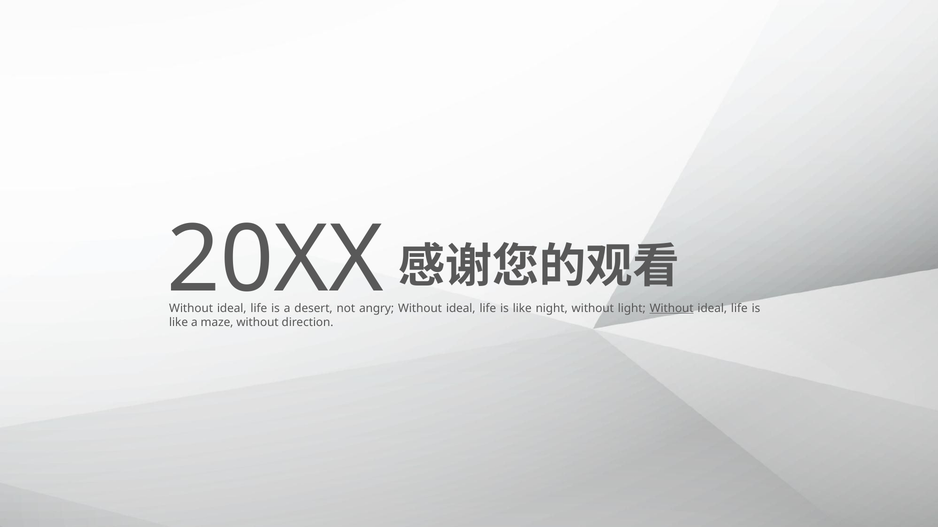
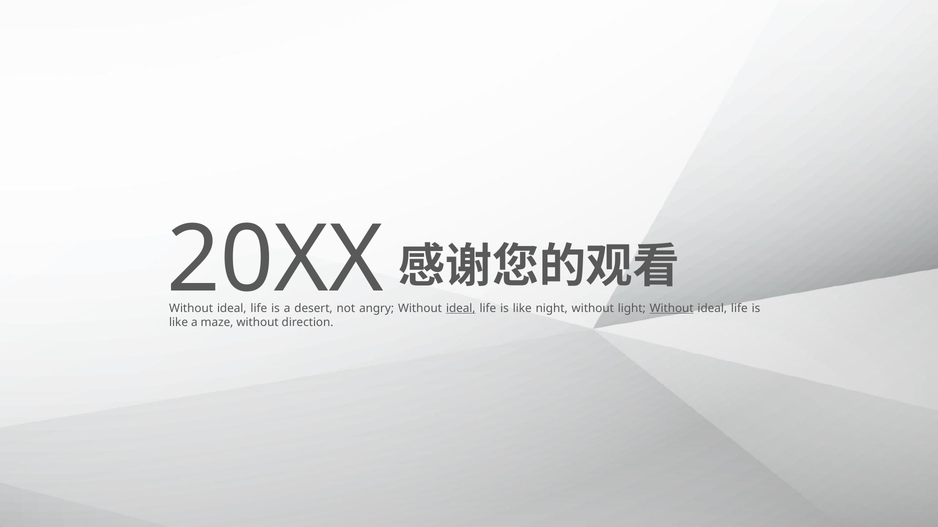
ideal at (461, 309) underline: none -> present
